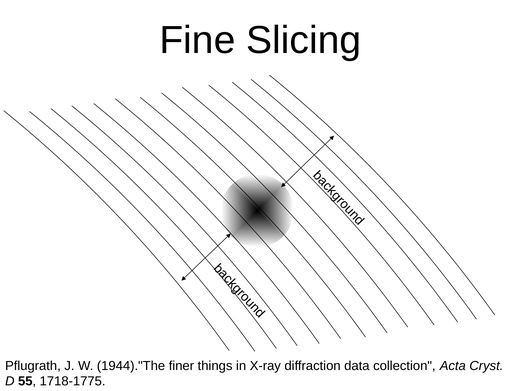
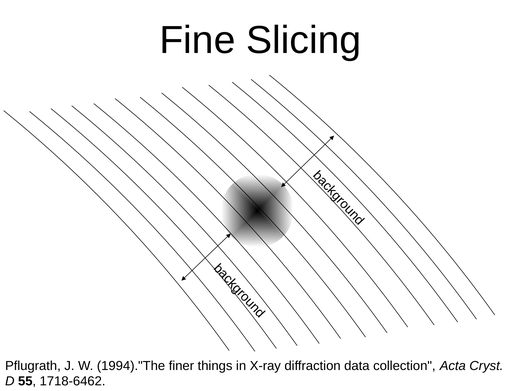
1944)."The: 1944)."The -> 1994)."The
1718-1775: 1718-1775 -> 1718-6462
